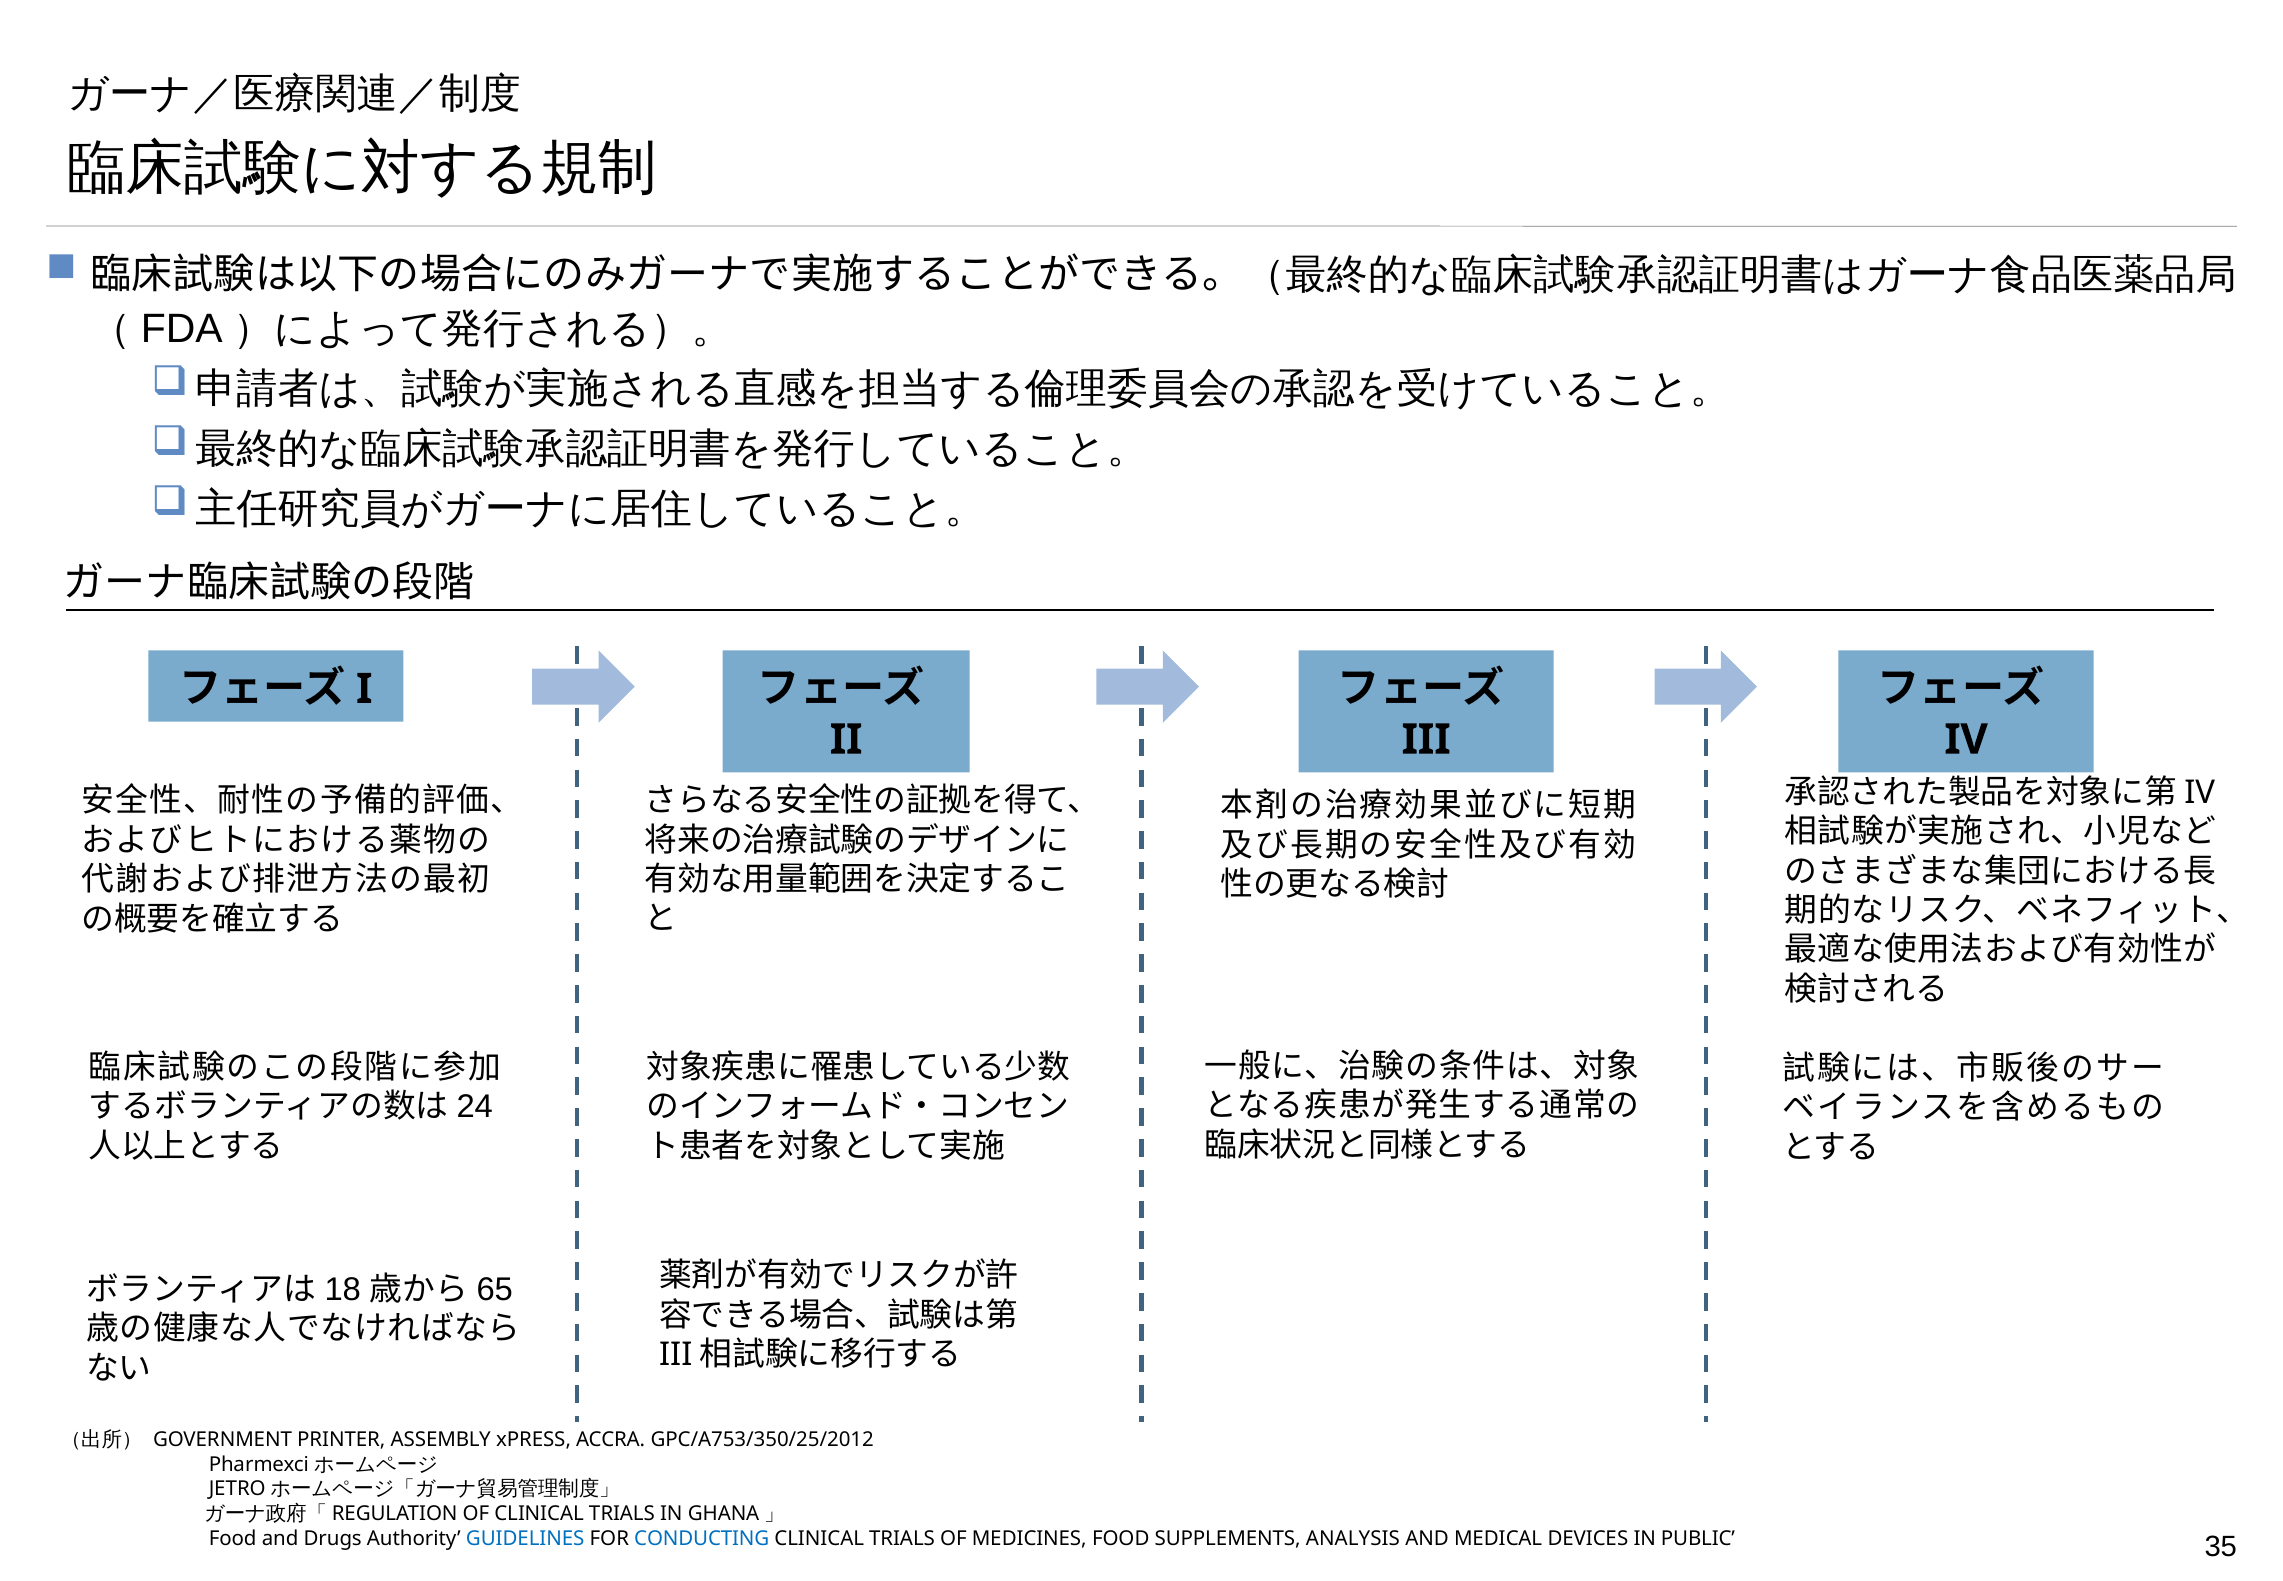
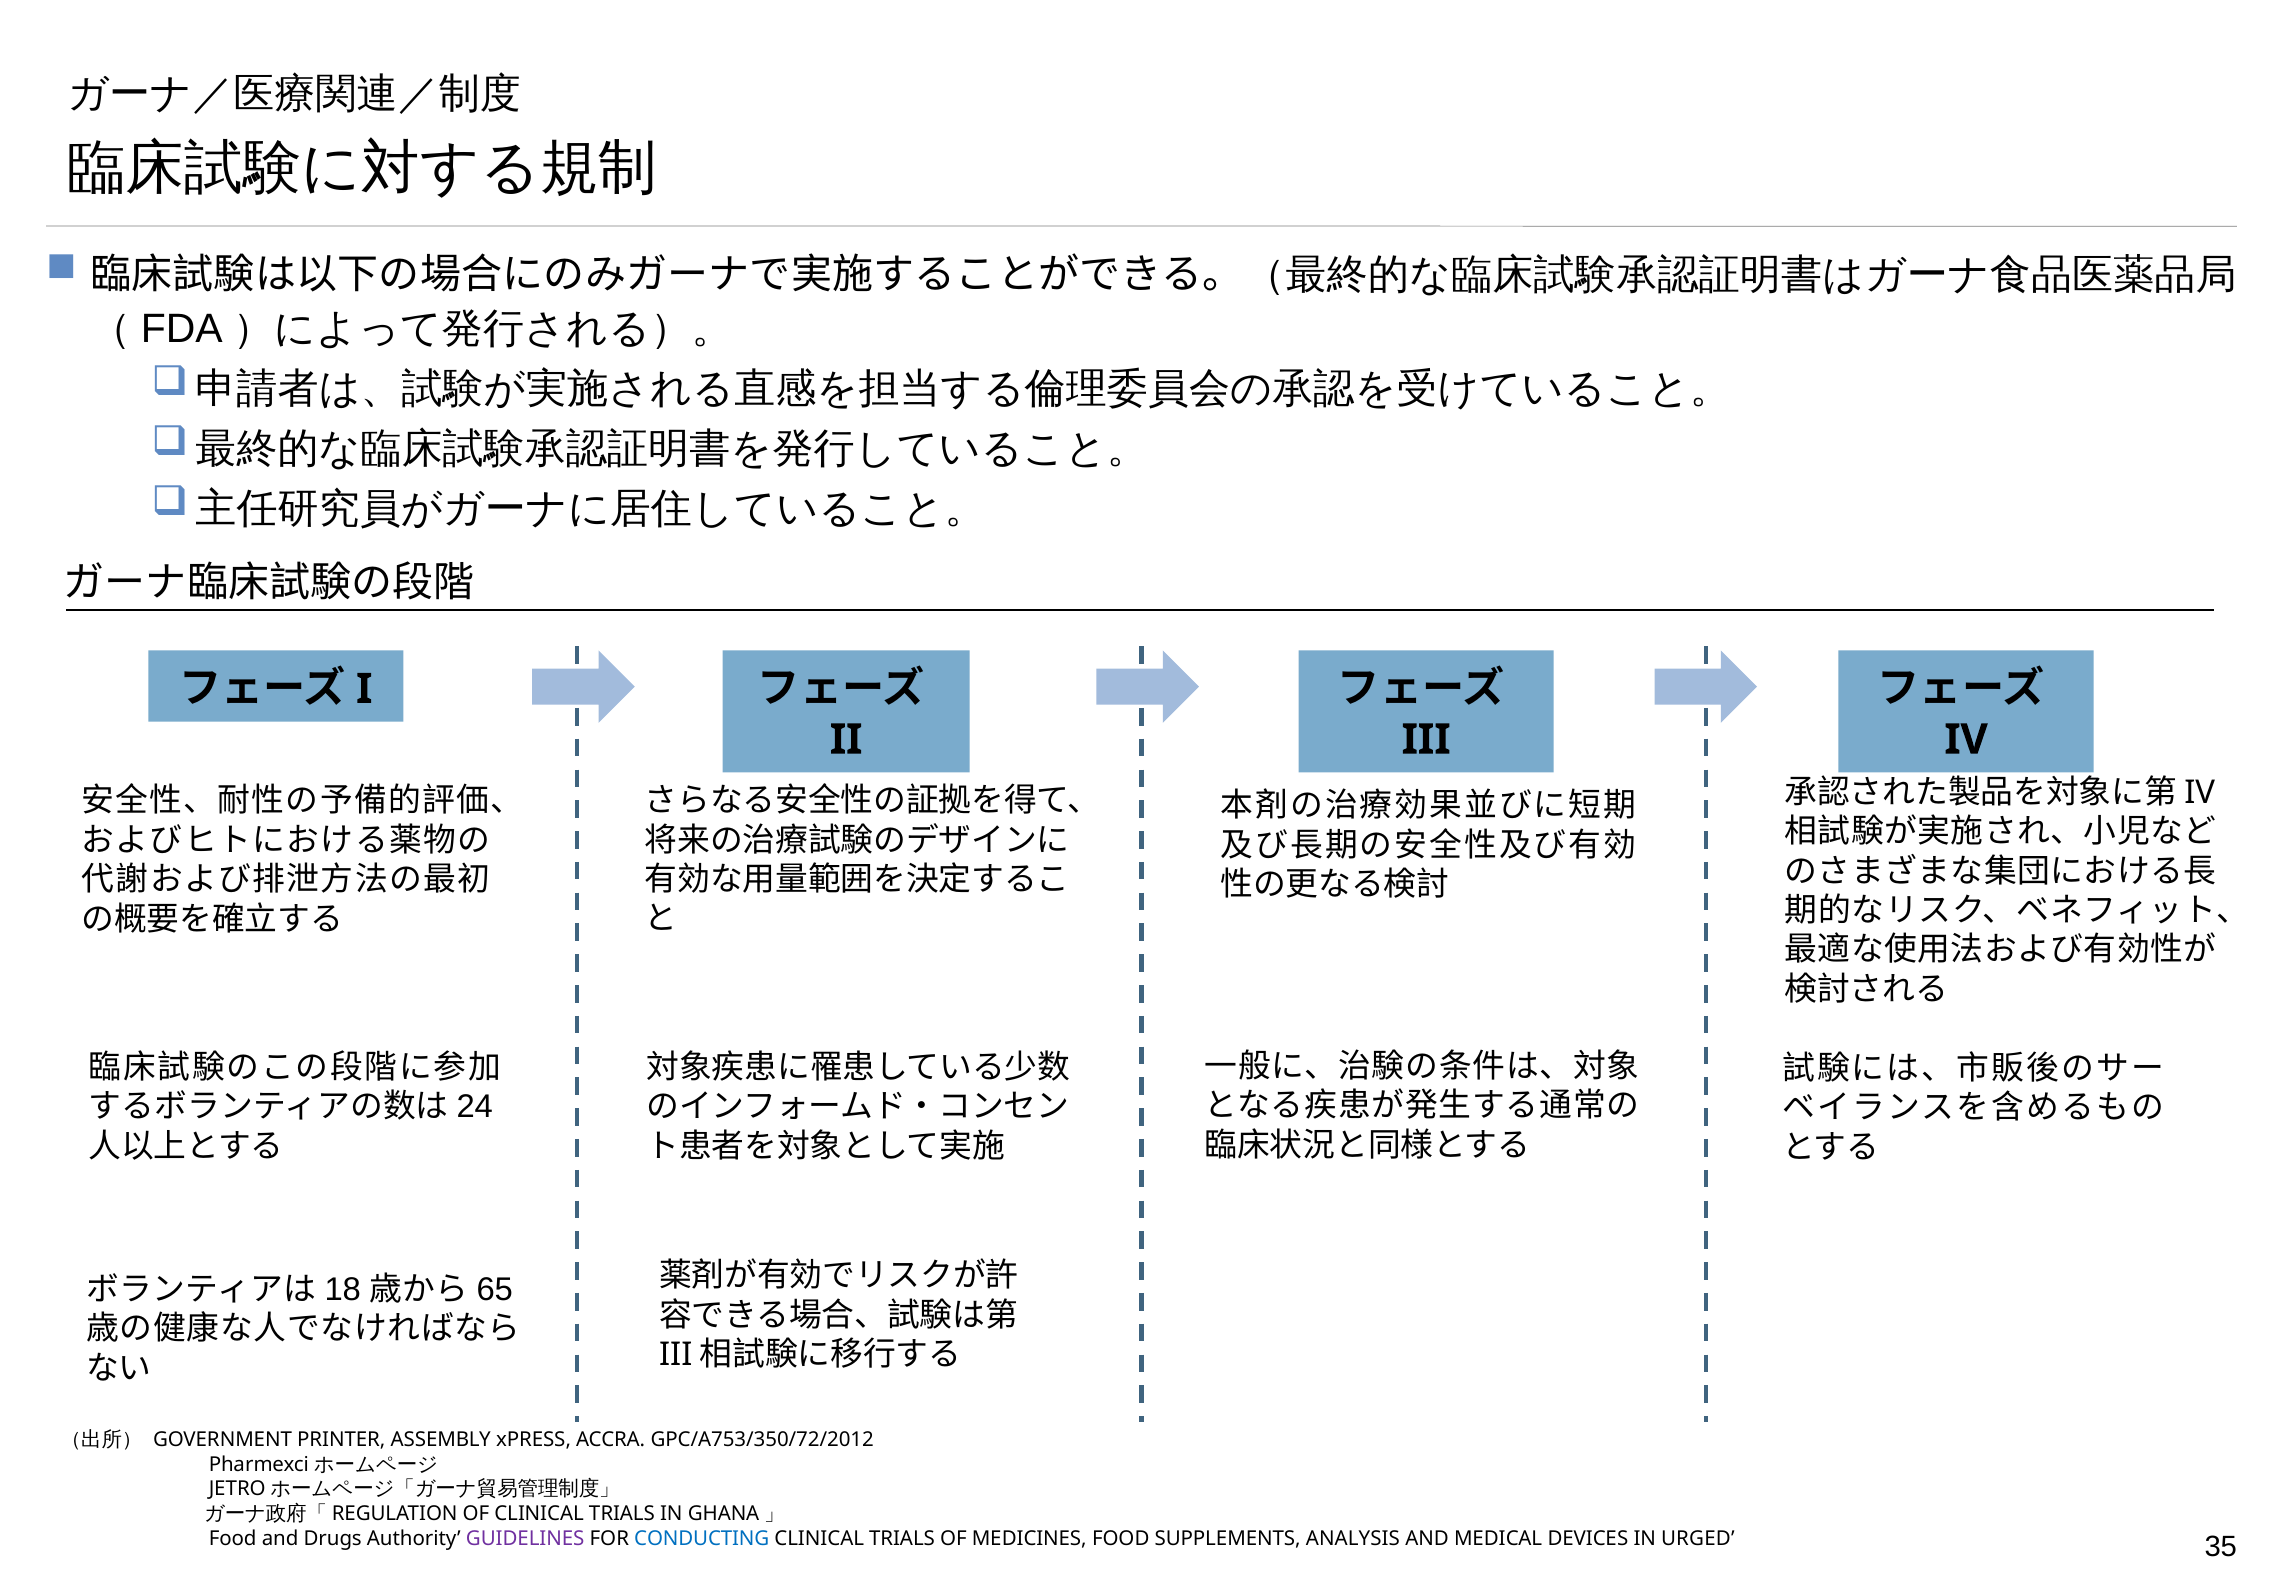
GPC/A753/350/25/2012: GPC/A753/350/25/2012 -> GPC/A753/350/72/2012
GUIDELINES colour: blue -> purple
PUBLIC: PUBLIC -> URGED
